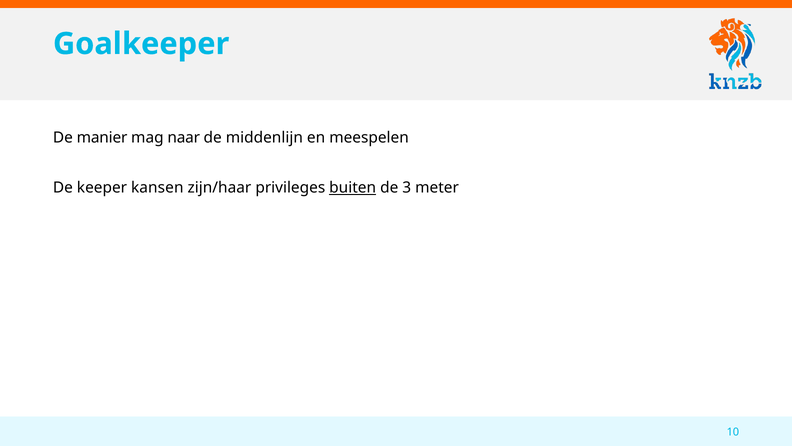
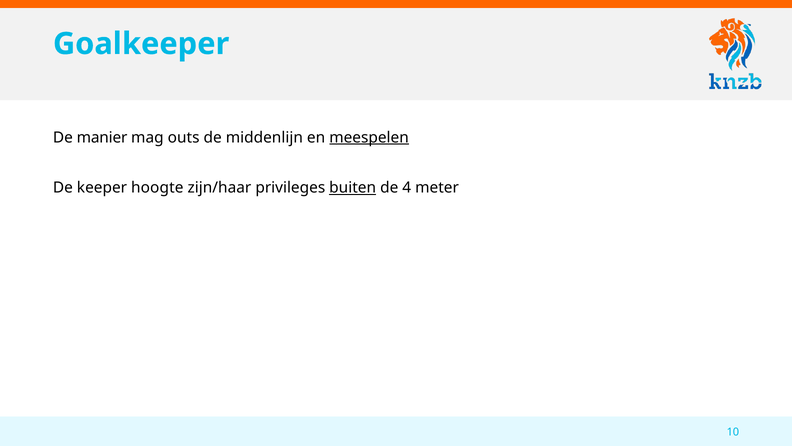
naar: naar -> outs
meespelen underline: none -> present
kansen: kansen -> hoogte
3: 3 -> 4
